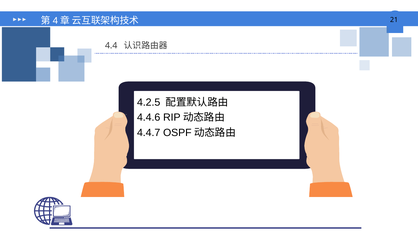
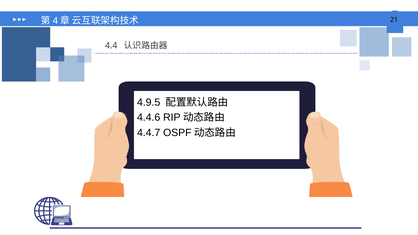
4.2.5: 4.2.5 -> 4.9.5
